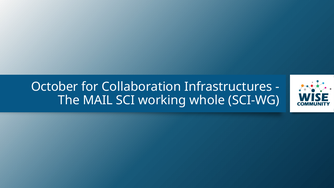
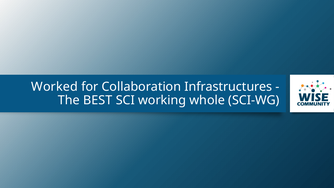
October: October -> Worked
MAIL: MAIL -> BEST
